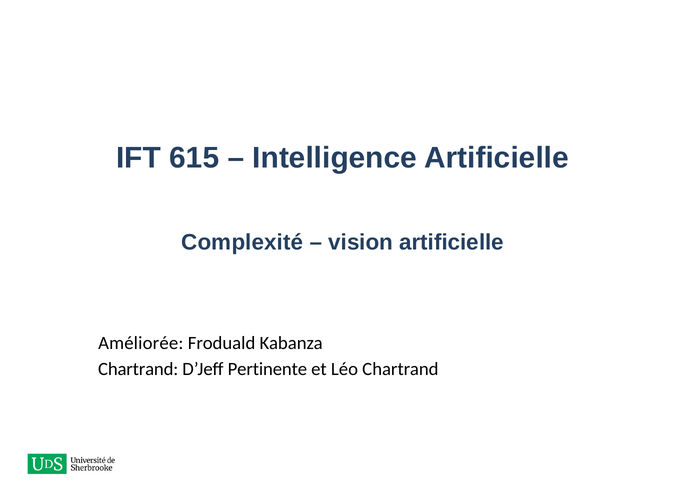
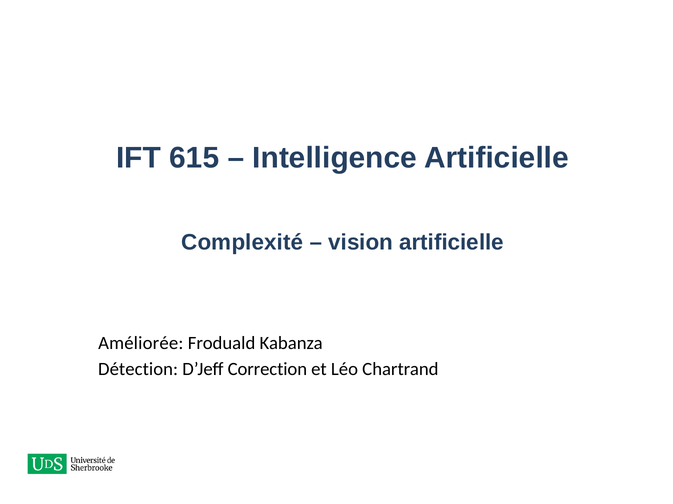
Chartrand at (138, 370): Chartrand -> Détection
Pertinente: Pertinente -> Correction
